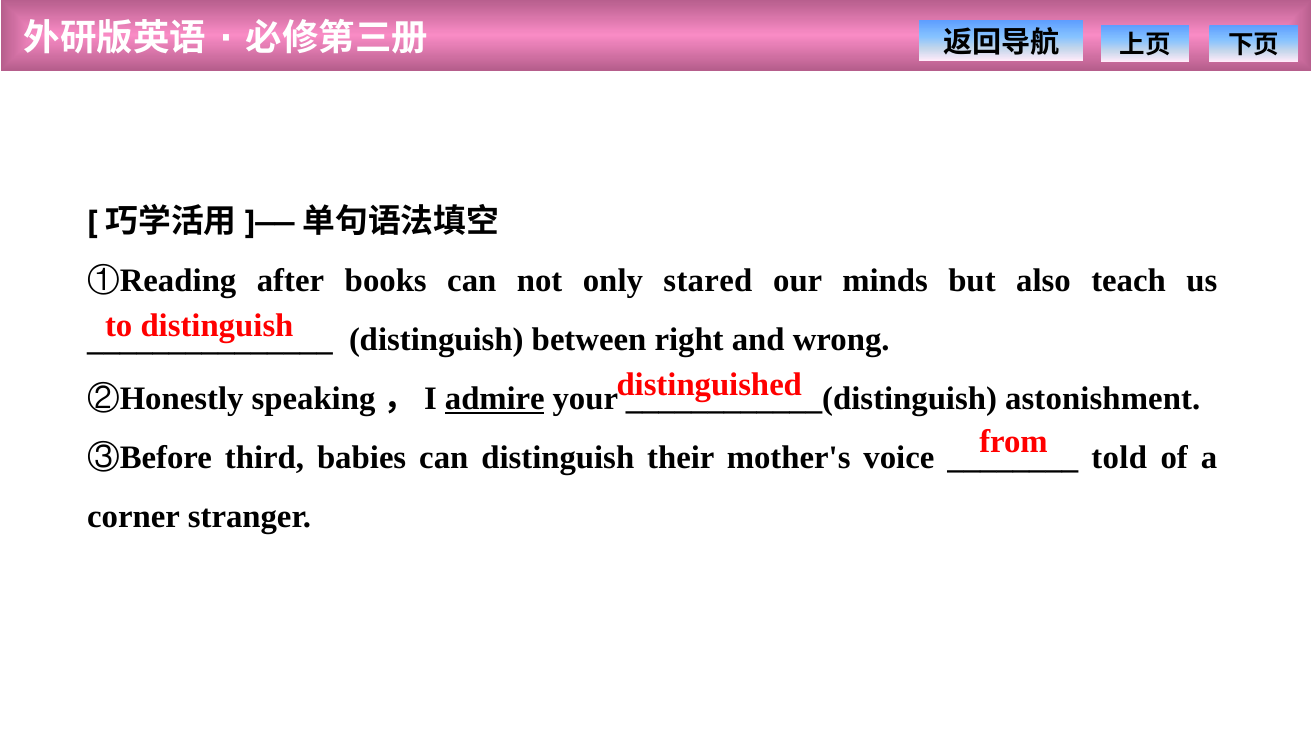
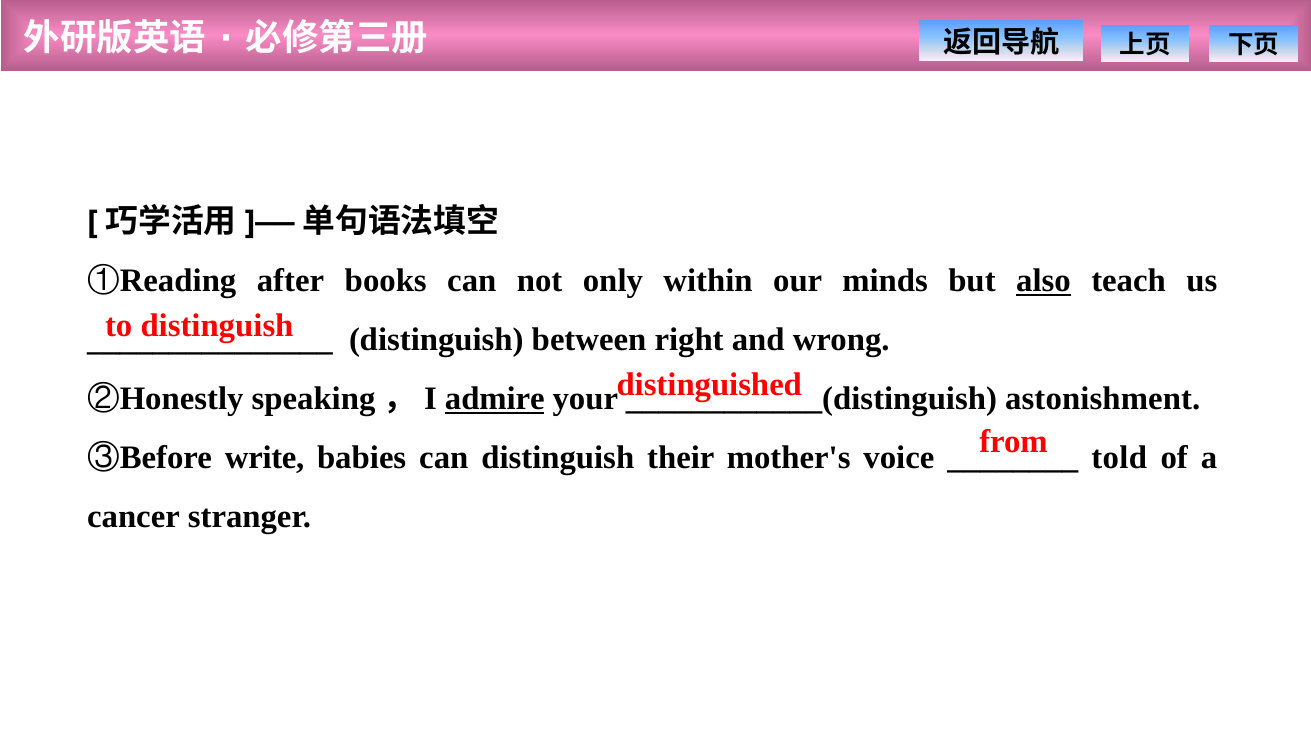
stared: stared -> within
also underline: none -> present
third: third -> write
corner: corner -> cancer
